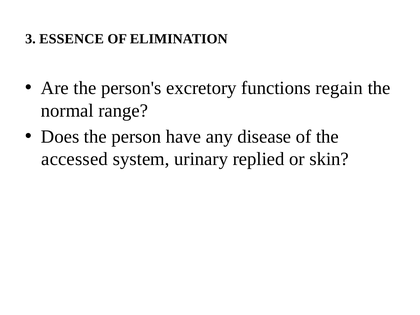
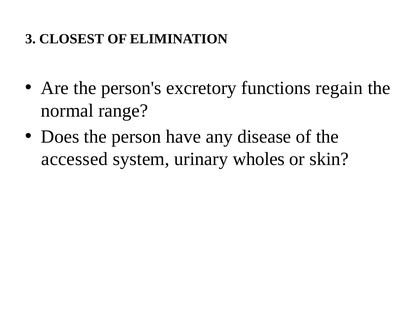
ESSENCE: ESSENCE -> CLOSEST
replied: replied -> wholes
